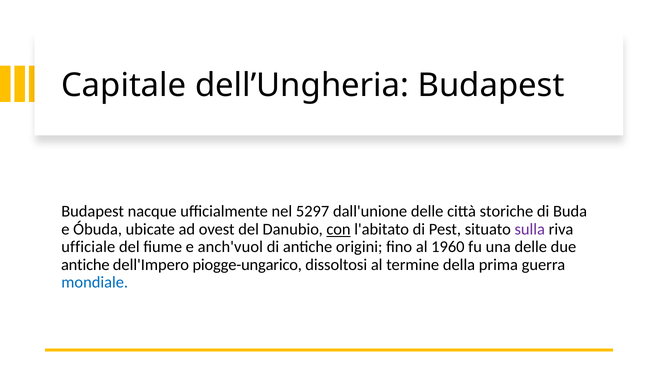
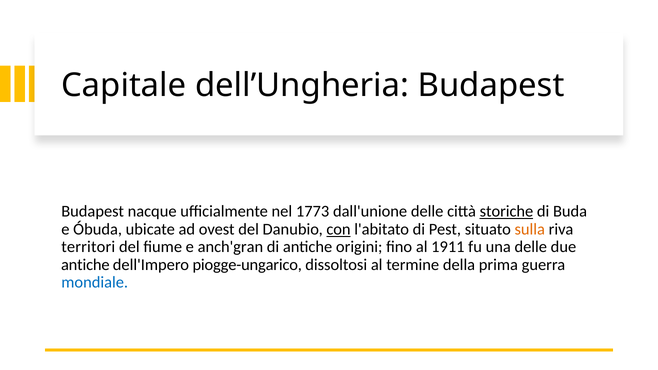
5297: 5297 -> 1773
storiche underline: none -> present
sulla colour: purple -> orange
ufficiale: ufficiale -> territori
anch'vuol: anch'vuol -> anch'gran
1960: 1960 -> 1911
